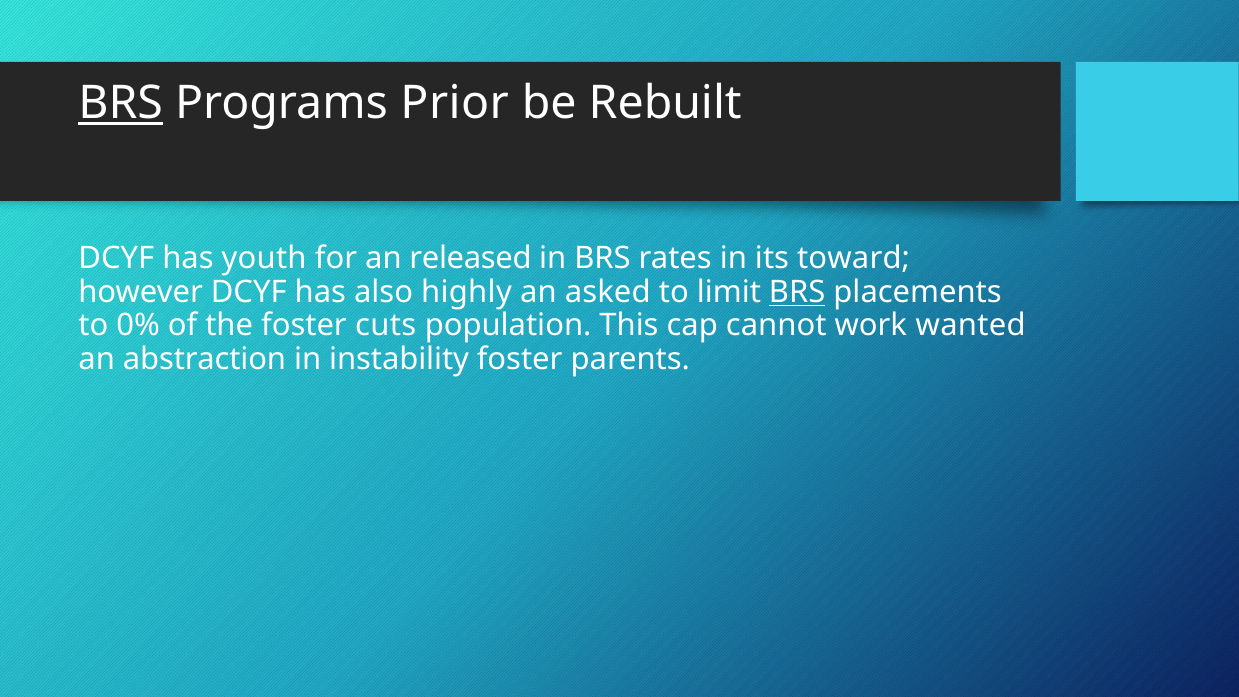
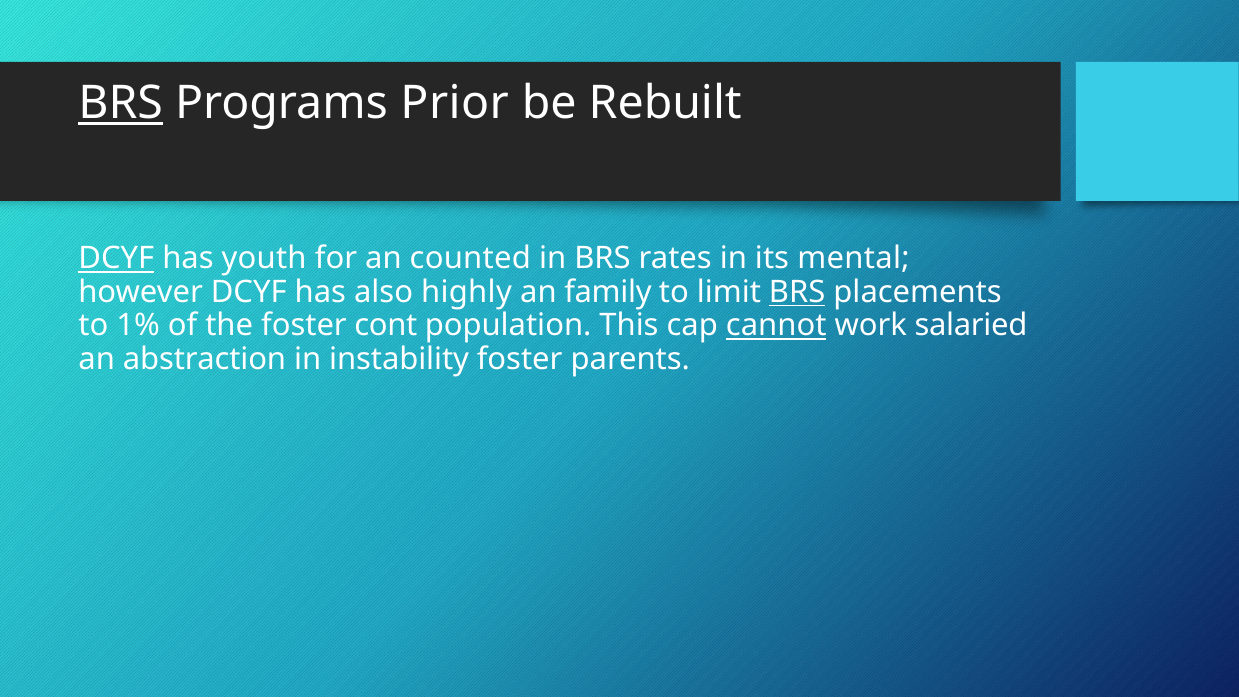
DCYF at (116, 259) underline: none -> present
released: released -> counted
toward: toward -> mental
asked: asked -> family
0%: 0% -> 1%
cuts: cuts -> cont
cannot underline: none -> present
wanted: wanted -> salaried
